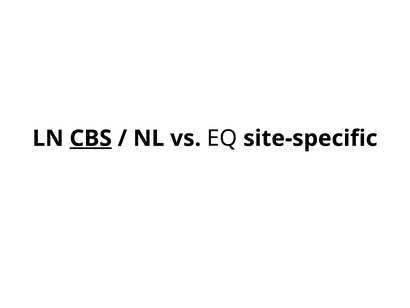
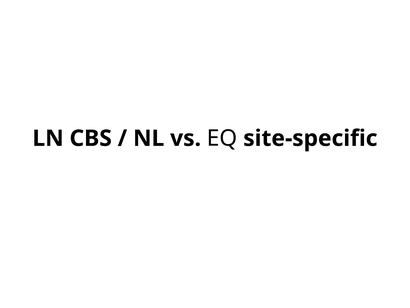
CBS underline: present -> none
